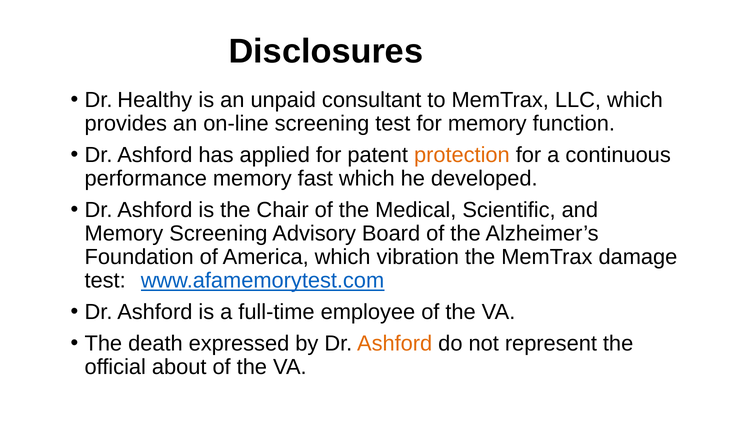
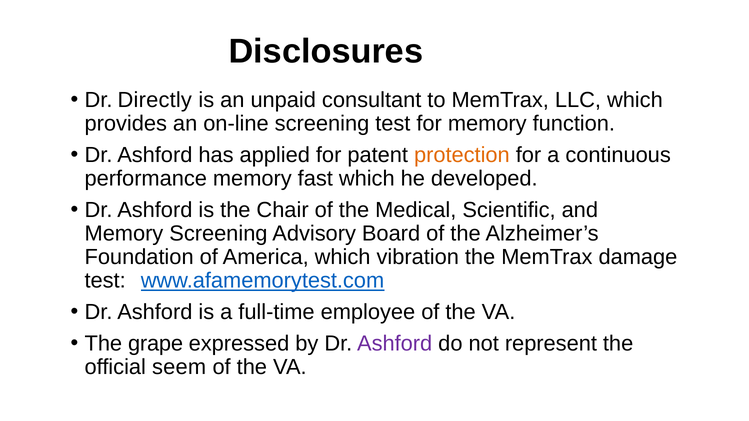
Healthy: Healthy -> Directly
death: death -> grape
Ashford at (395, 344) colour: orange -> purple
about: about -> seem
